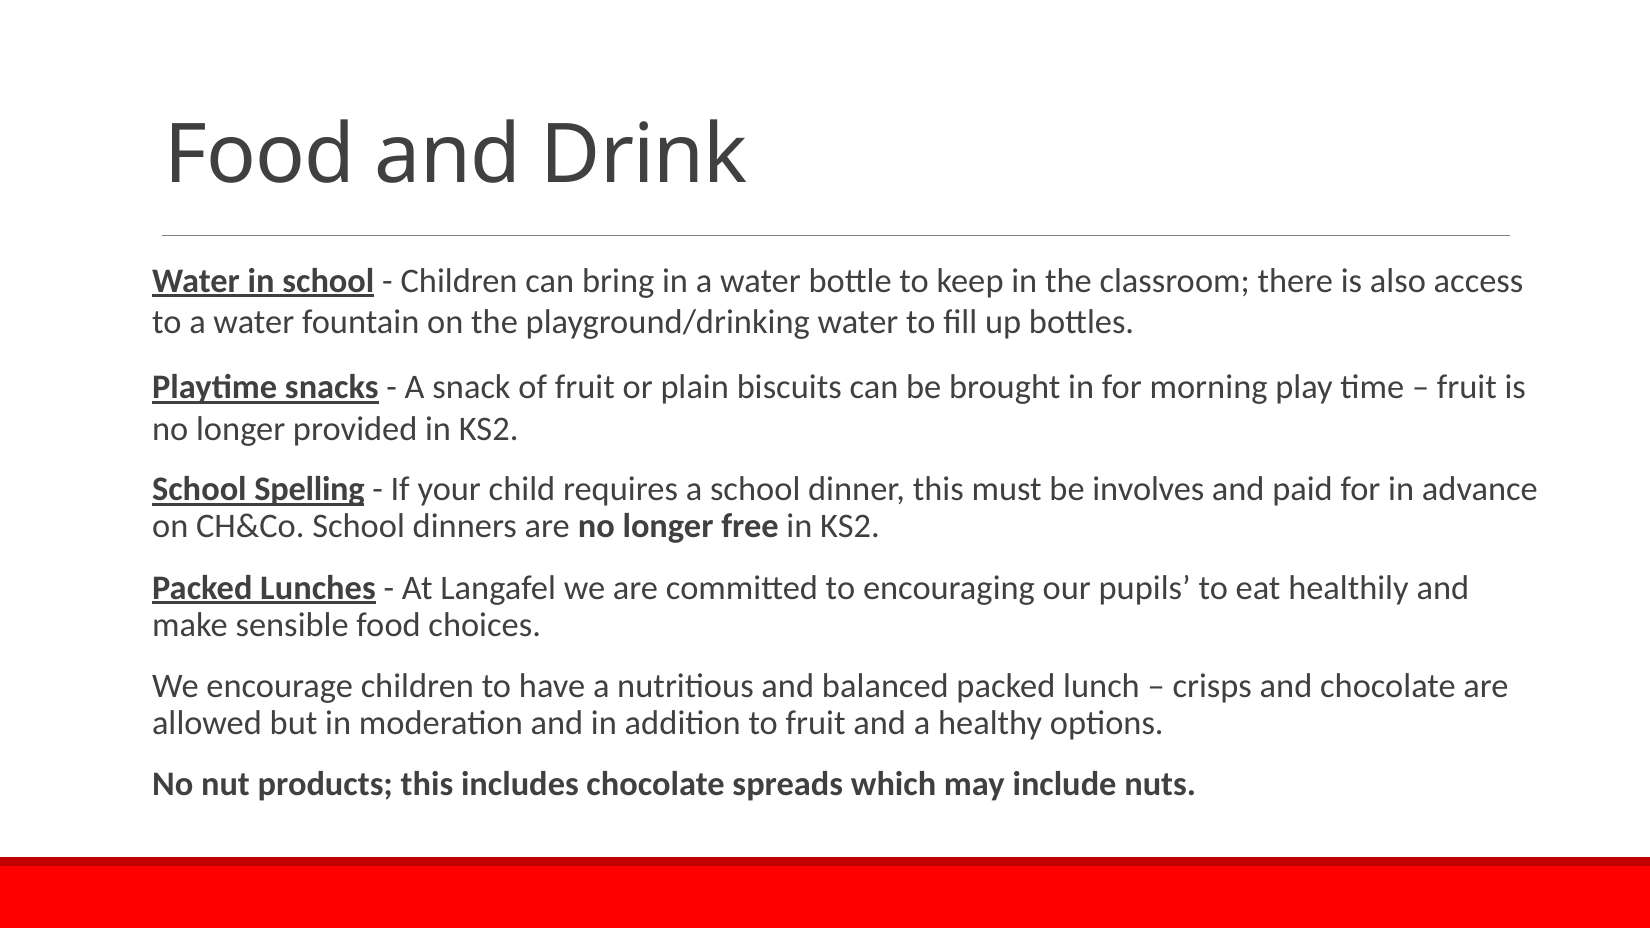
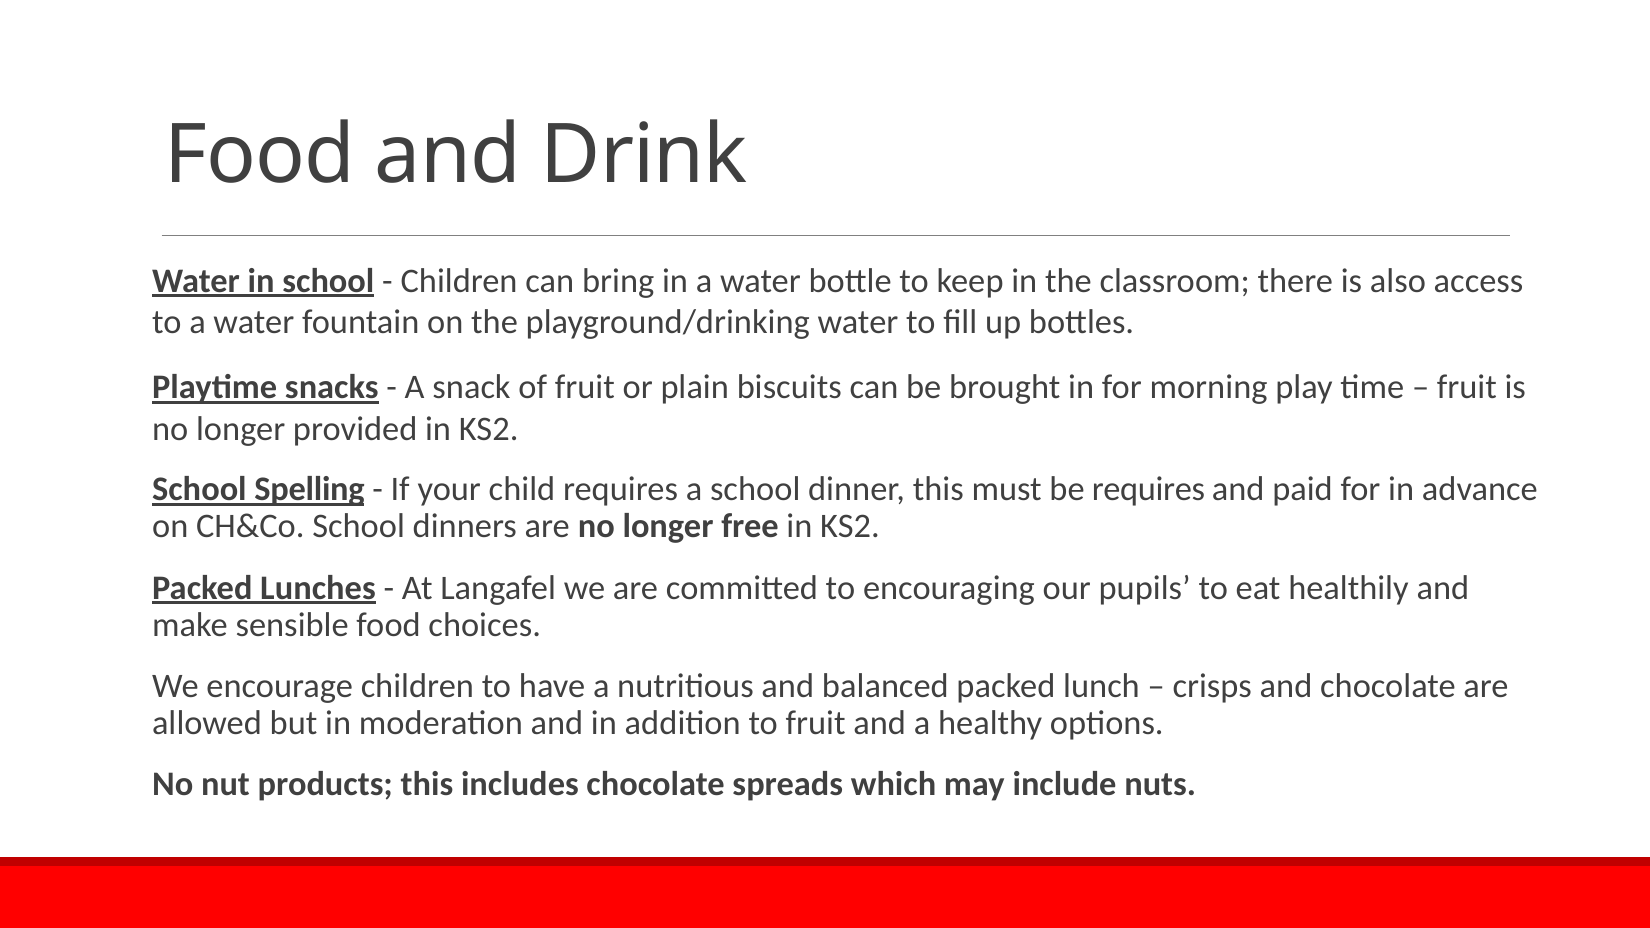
be involves: involves -> requires
